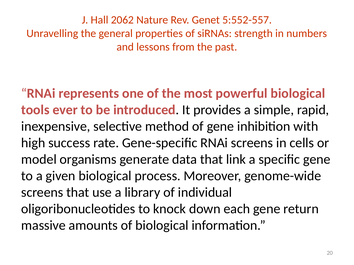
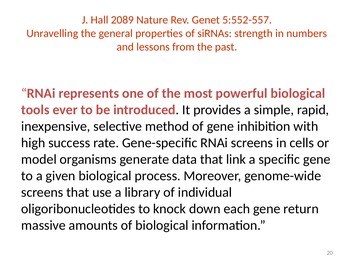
2062: 2062 -> 2089
